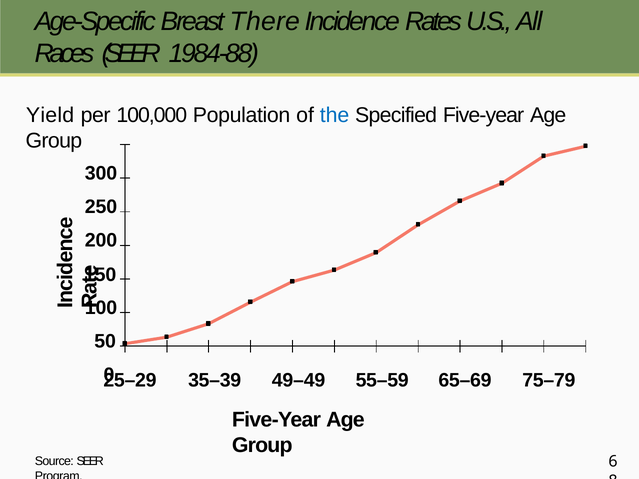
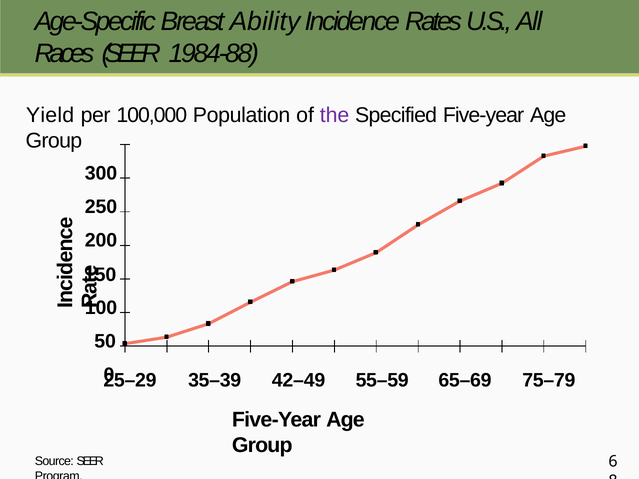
There: There -> Ability
the colour: blue -> purple
49–49: 49–49 -> 42–49
